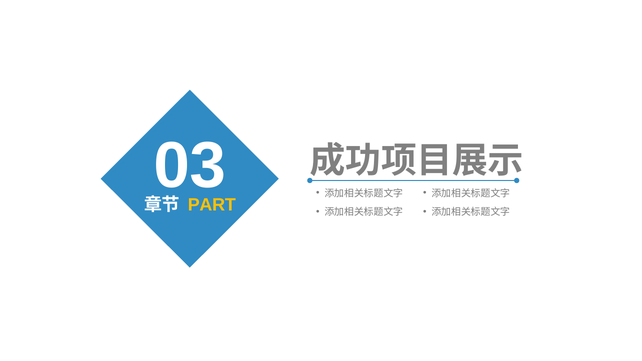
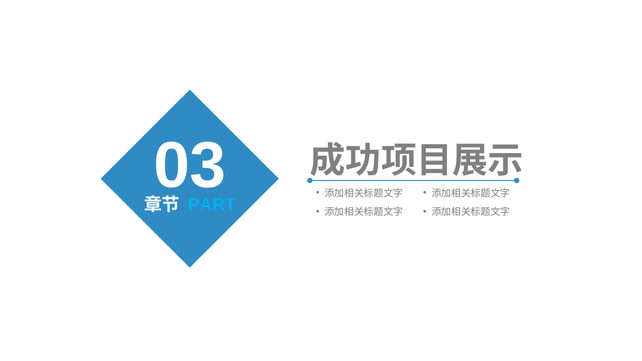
PART colour: yellow -> light blue
